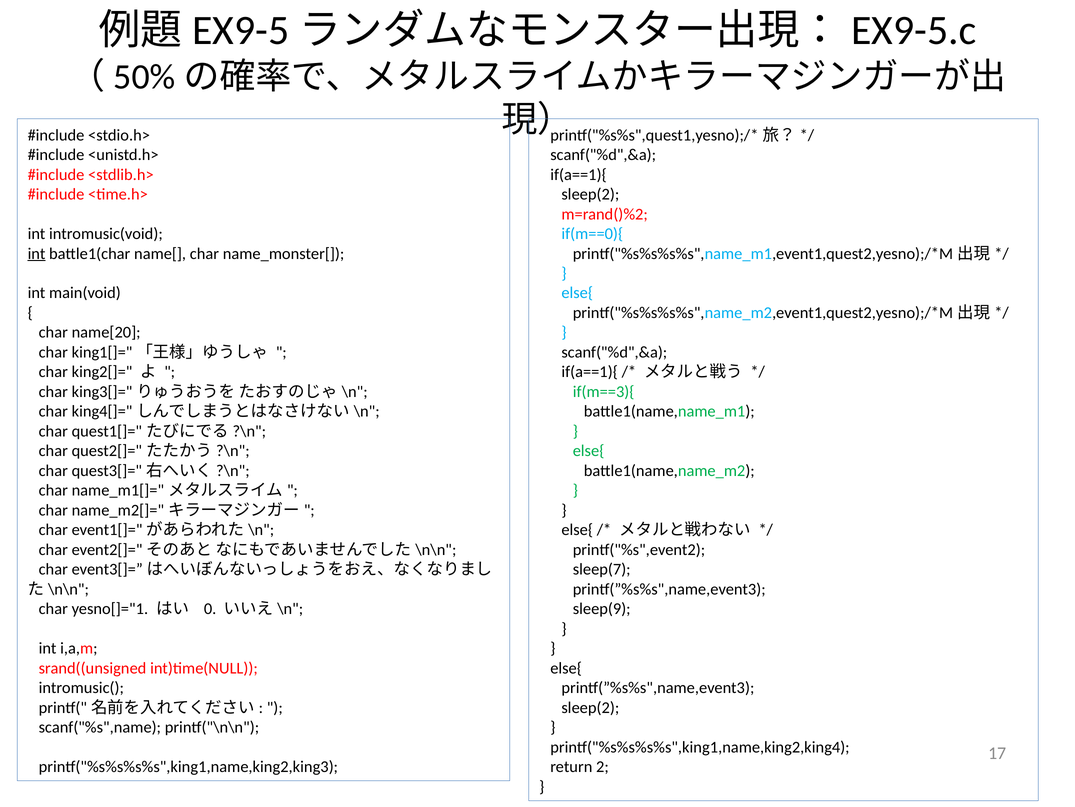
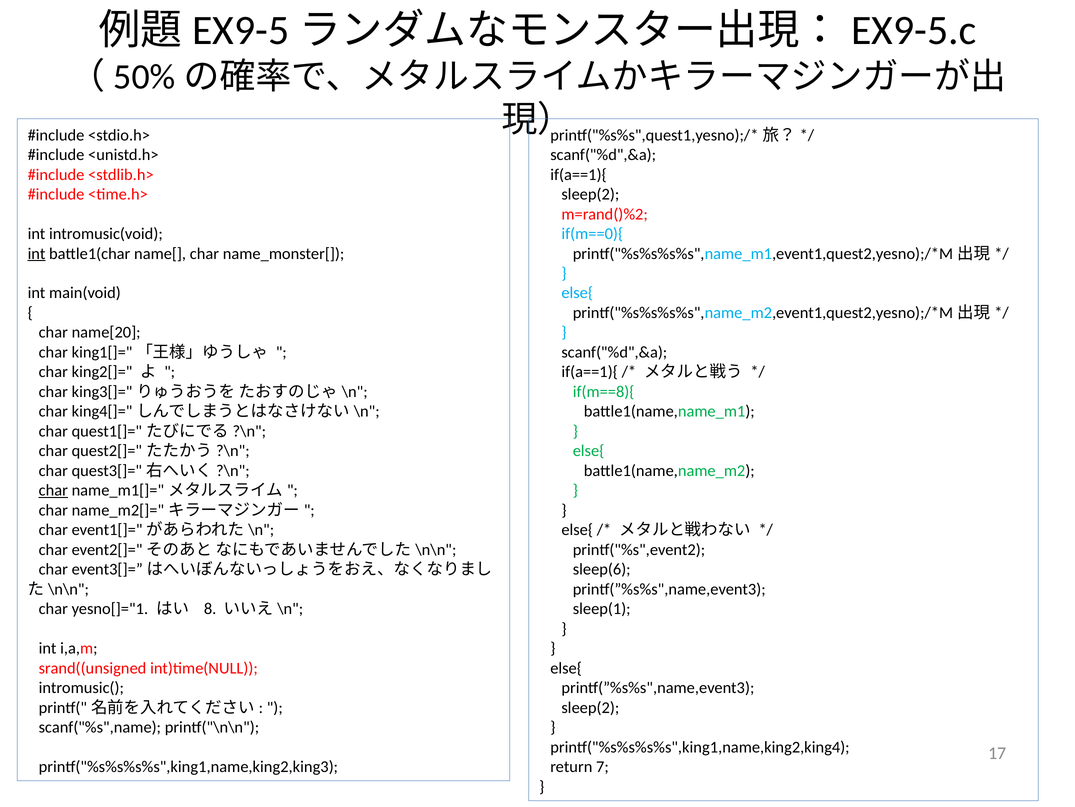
if(m==3){: if(m==3){ -> if(m==8){
char at (53, 490) underline: none -> present
sleep(7: sleep(7 -> sleep(6
0: 0 -> 8
sleep(9: sleep(9 -> sleep(1
2: 2 -> 7
